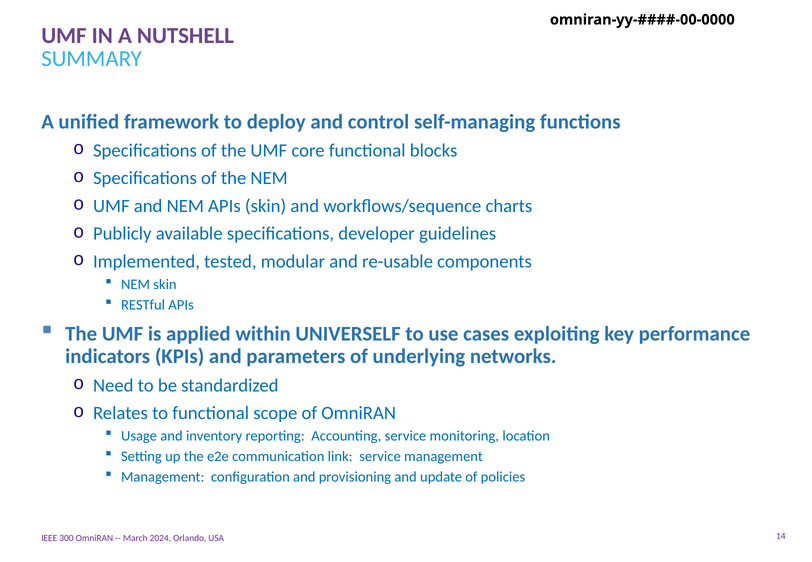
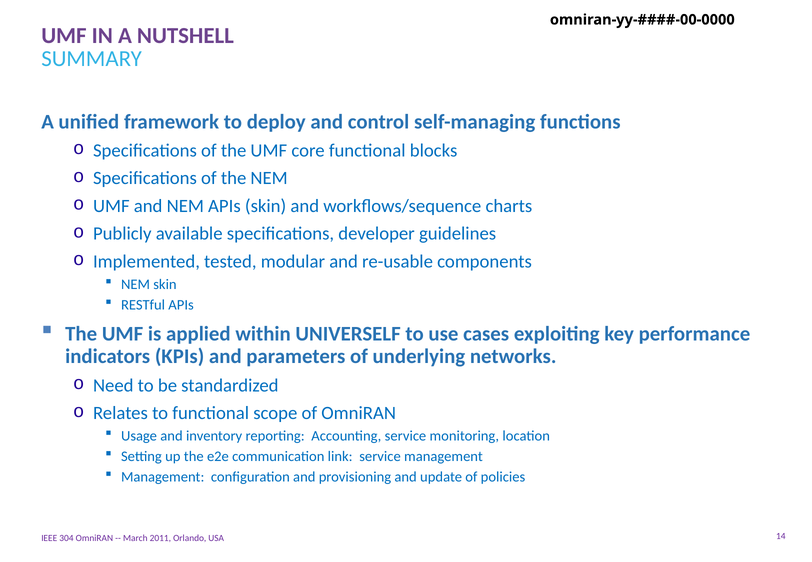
300: 300 -> 304
2024: 2024 -> 2011
